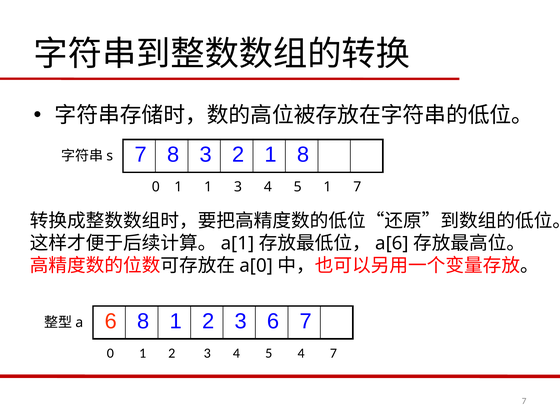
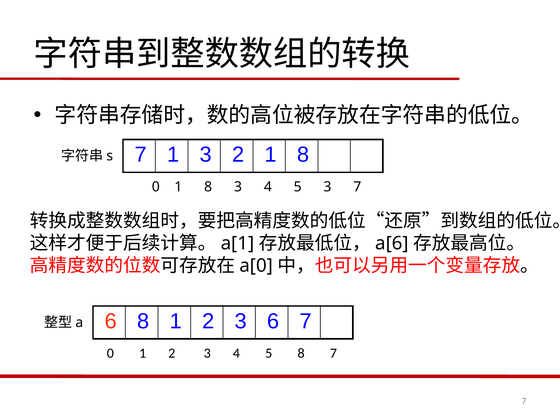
7 8: 8 -> 1
0 1 1: 1 -> 8
5 1: 1 -> 3
5 4: 4 -> 8
